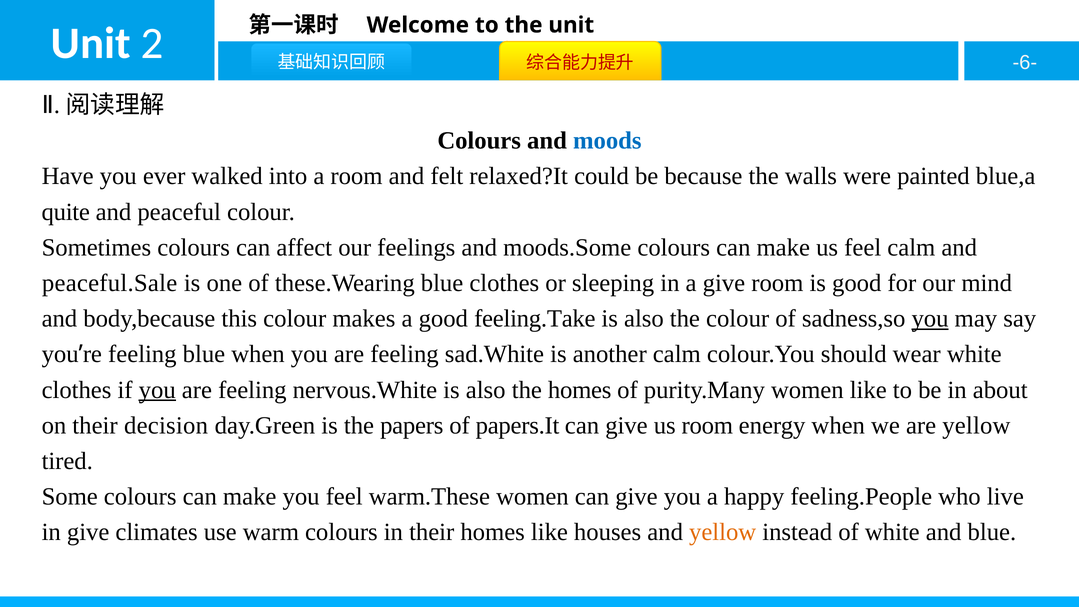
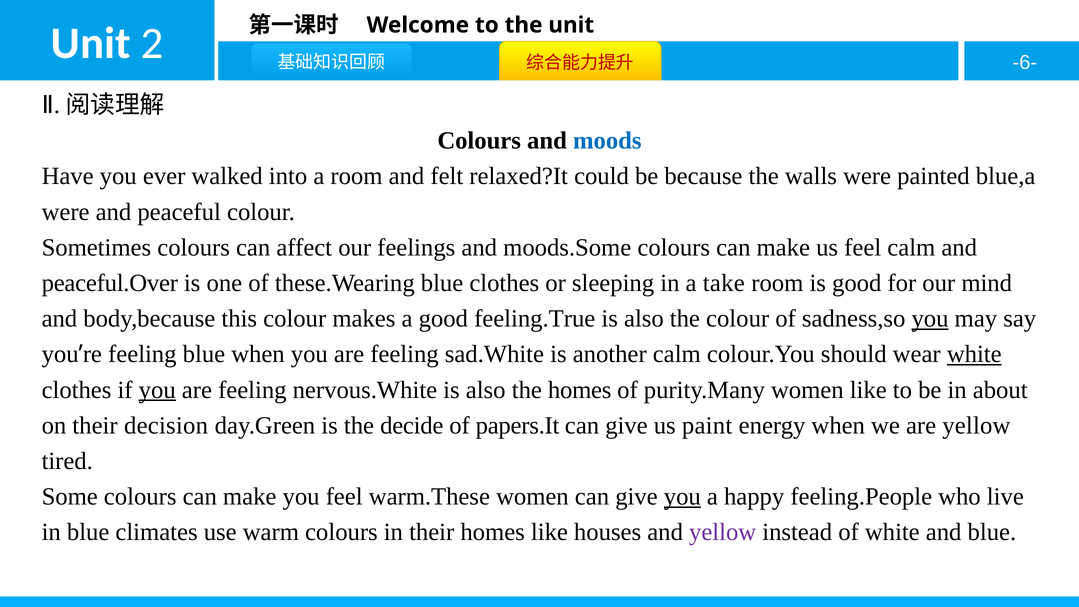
quite at (66, 212): quite -> were
peaceful.Sale: peaceful.Sale -> peaceful.Over
a give: give -> take
feeling.Take: feeling.Take -> feeling.True
white at (974, 354) underline: none -> present
papers: papers -> decide
us room: room -> paint
you at (682, 497) underline: none -> present
in give: give -> blue
yellow at (723, 532) colour: orange -> purple
